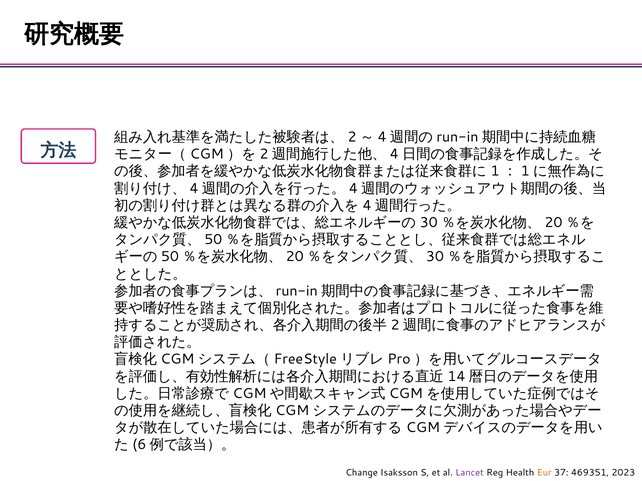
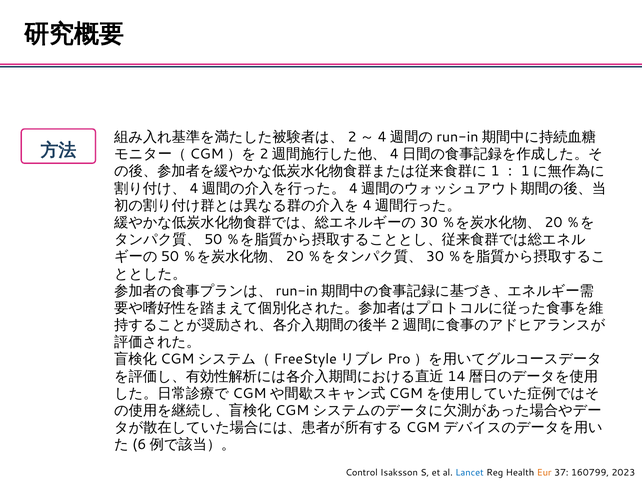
Change: Change -> Control
Lancet colour: purple -> blue
469351: 469351 -> 160799
